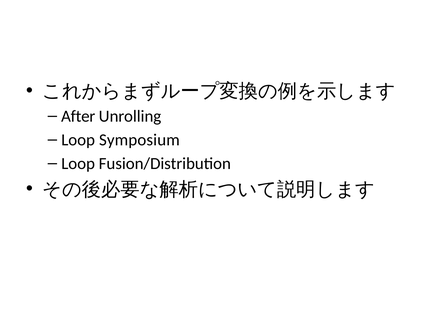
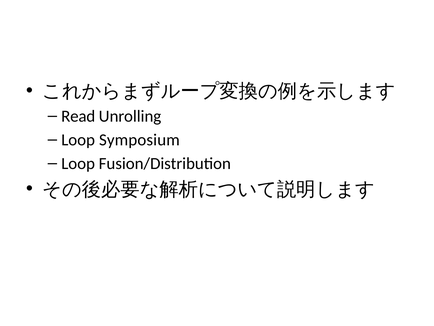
After: After -> Read
